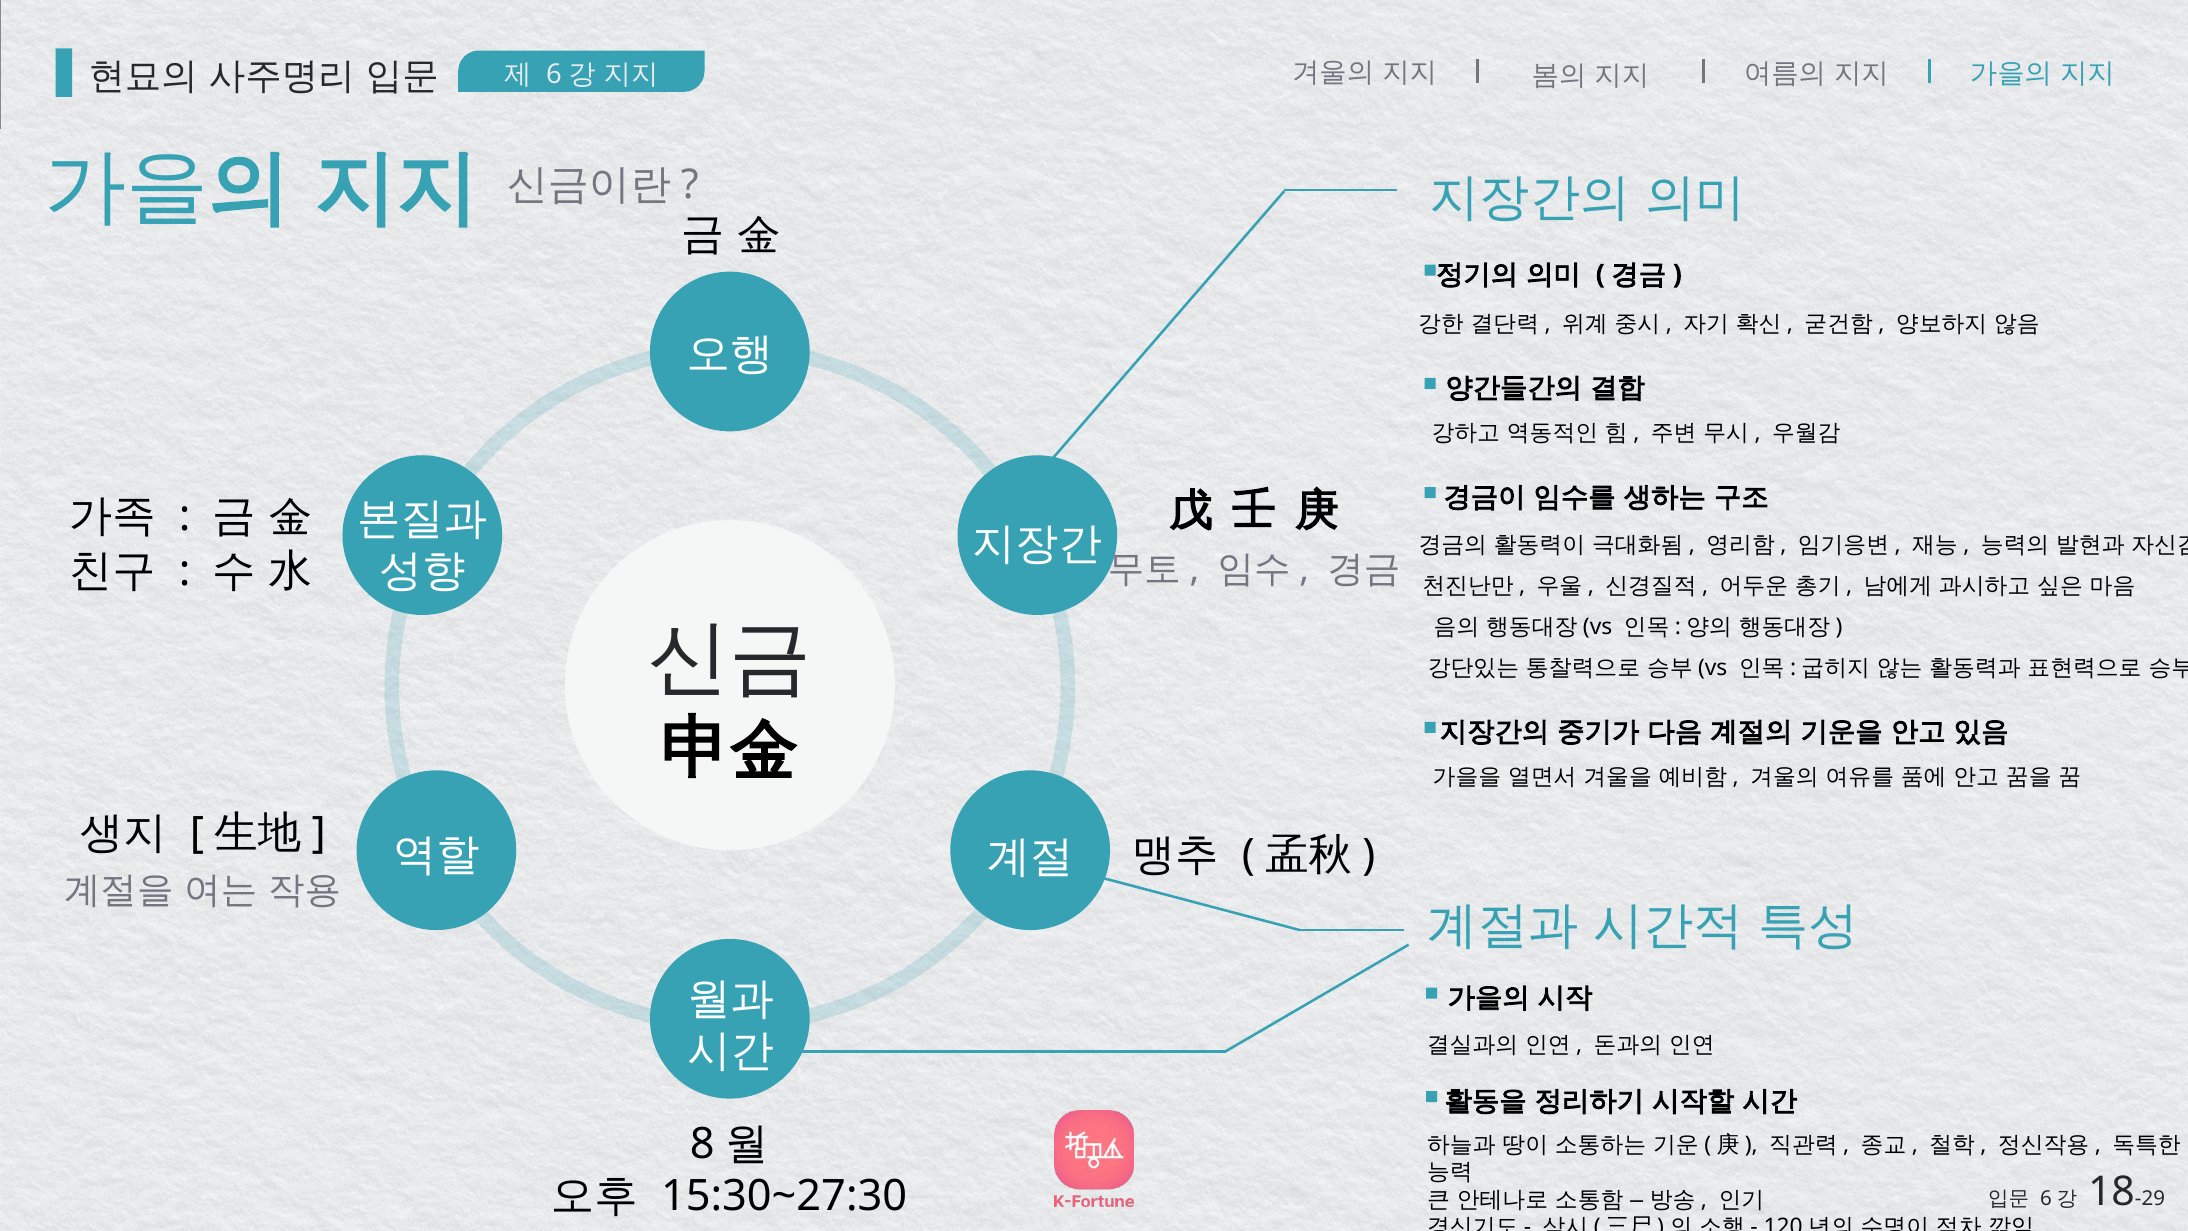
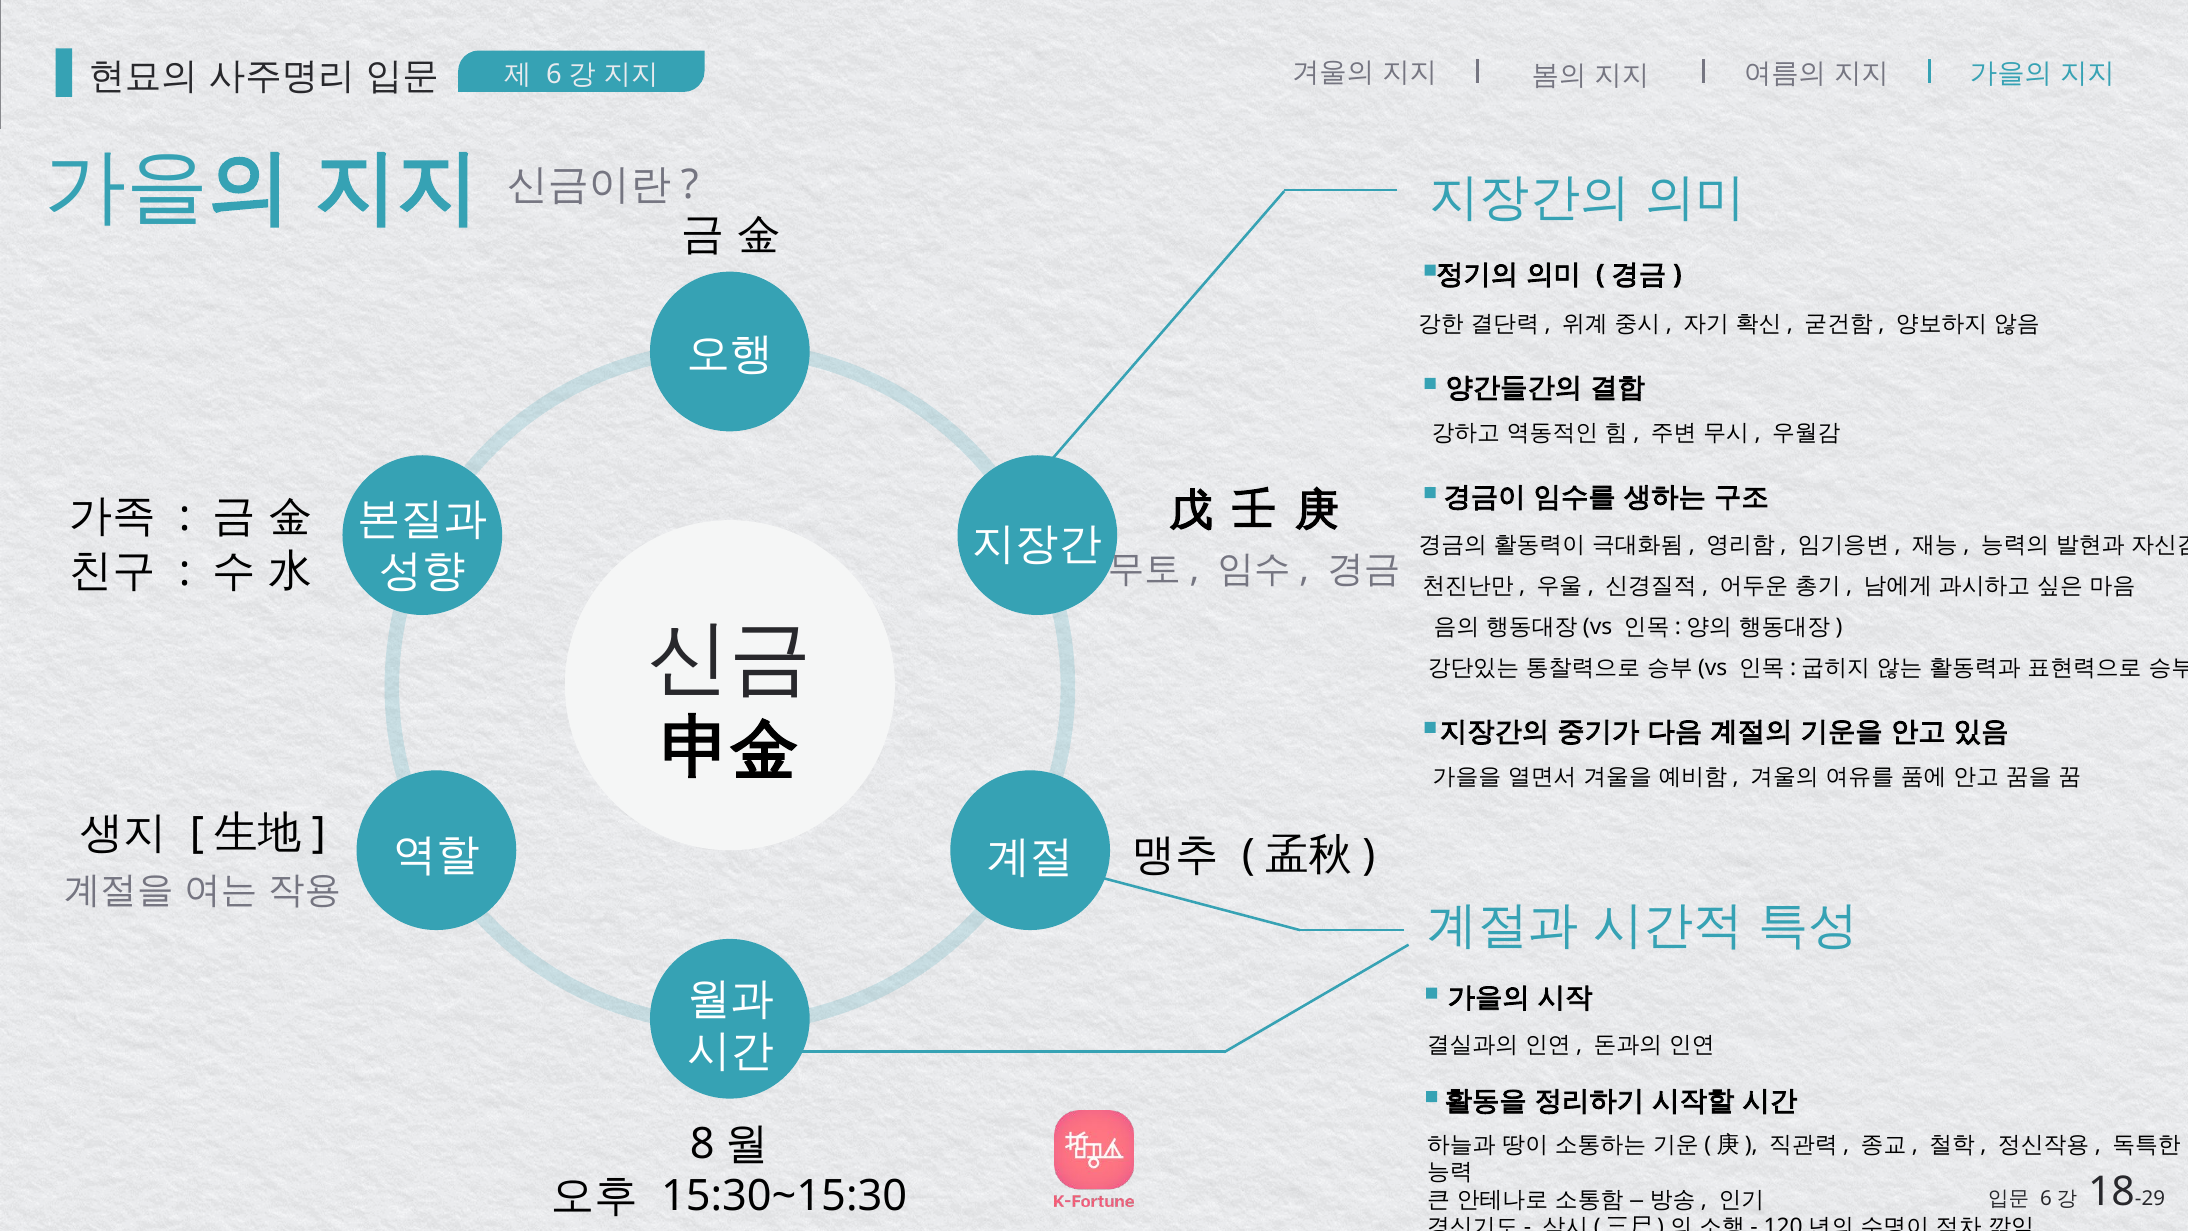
15:30~27:30: 15:30~27:30 -> 15:30~15:30
